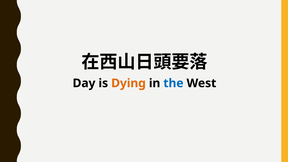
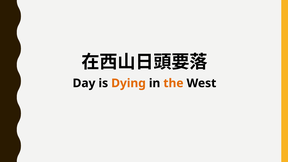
the colour: blue -> orange
